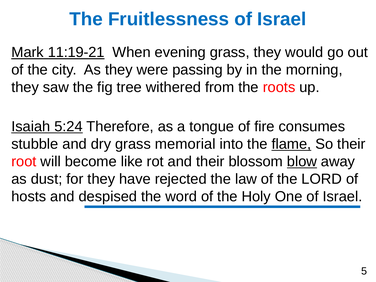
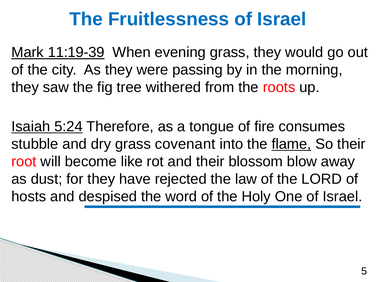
11:19-21: 11:19-21 -> 11:19-39
memorial: memorial -> covenant
blow underline: present -> none
